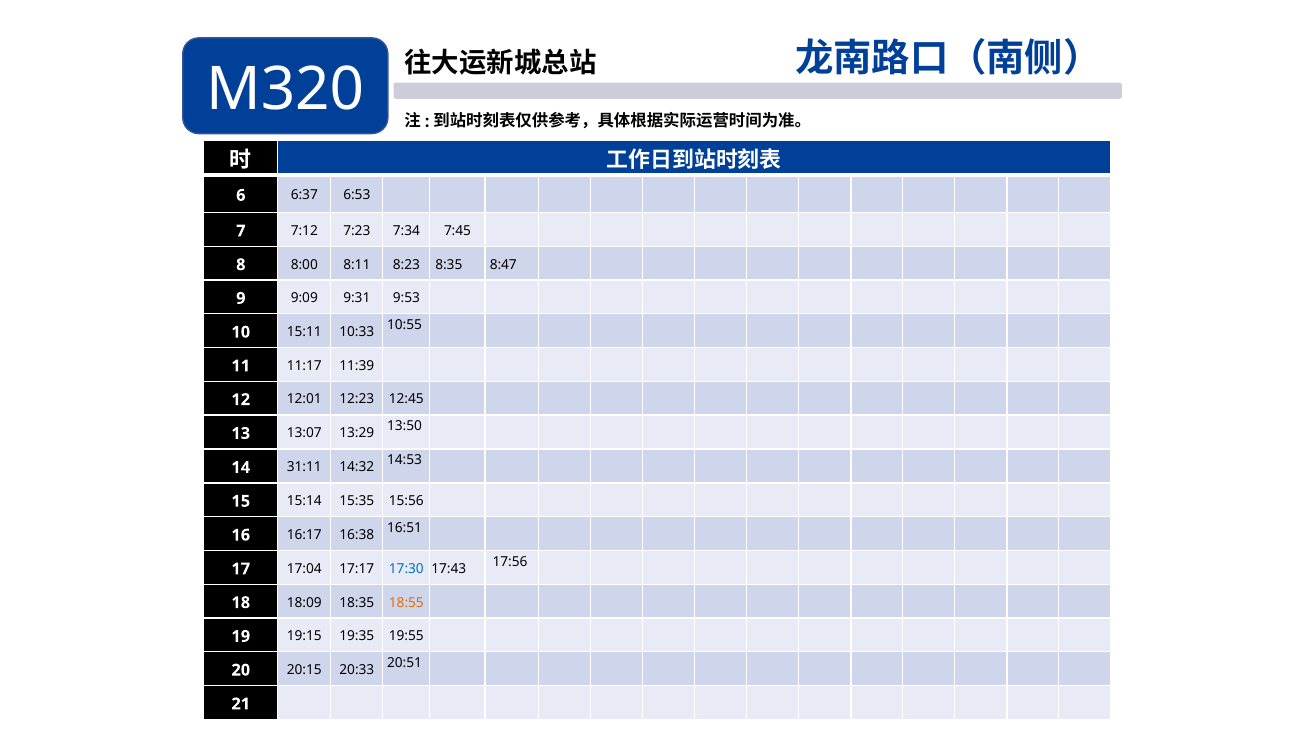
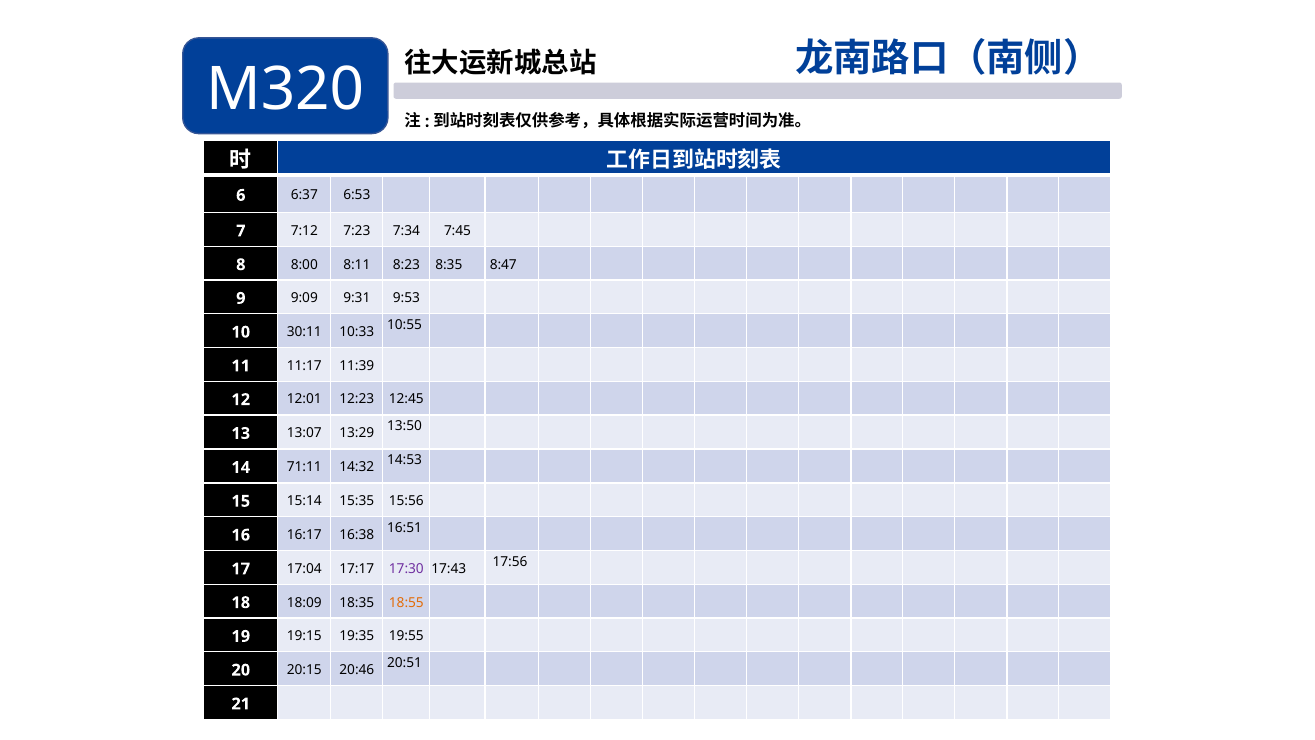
15:11: 15:11 -> 30:11
31:11: 31:11 -> 71:11
17:30 colour: blue -> purple
20:33: 20:33 -> 20:46
